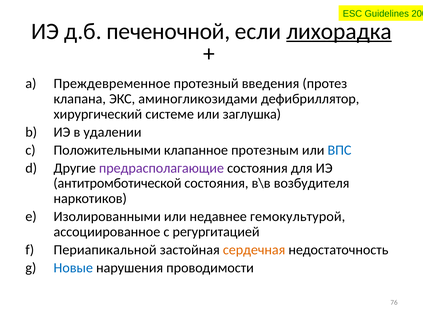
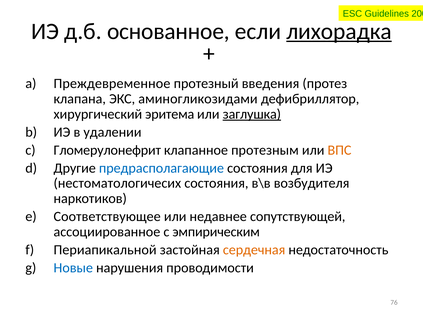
печеночной: печеночной -> основанное
системе: системе -> эритема
заглушка underline: none -> present
Положительными: Положительными -> Гломерулонефрит
ВПС colour: blue -> orange
предрасполагающие colour: purple -> blue
антитромботической: антитромботической -> нестоматологичесих
Изолированными: Изолированными -> Соответствующее
гемокультурой: гемокультурой -> сопутствующей
регургитацией: регургитацией -> эмпирическим
